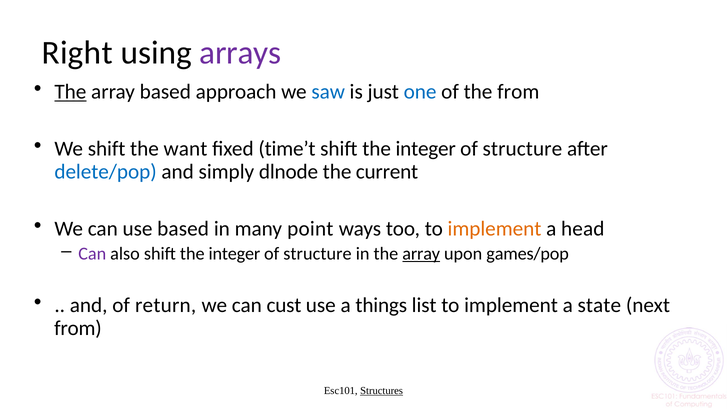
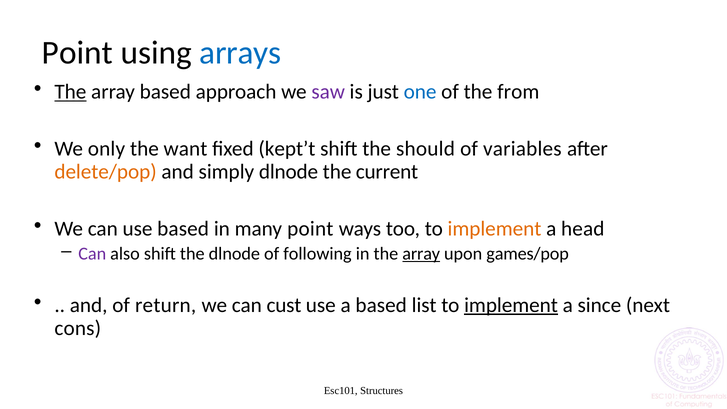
Right at (77, 53): Right -> Point
arrays colour: purple -> blue
saw colour: blue -> purple
We shift: shift -> only
time’t: time’t -> kept’t
integer at (426, 149): integer -> should
structure at (522, 149): structure -> variables
delete/pop colour: blue -> orange
also shift the integer: integer -> dlnode
structure at (317, 254): structure -> following
a things: things -> based
implement at (511, 305) underline: none -> present
state: state -> since
from at (78, 328): from -> cons
Structures underline: present -> none
